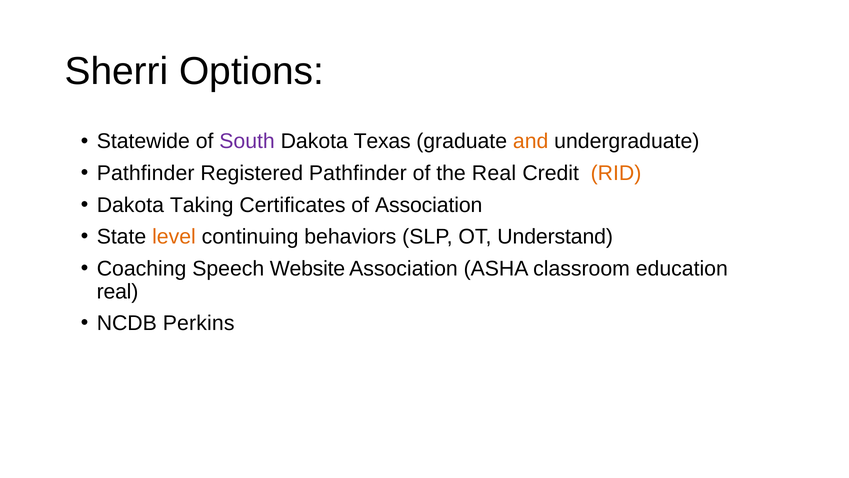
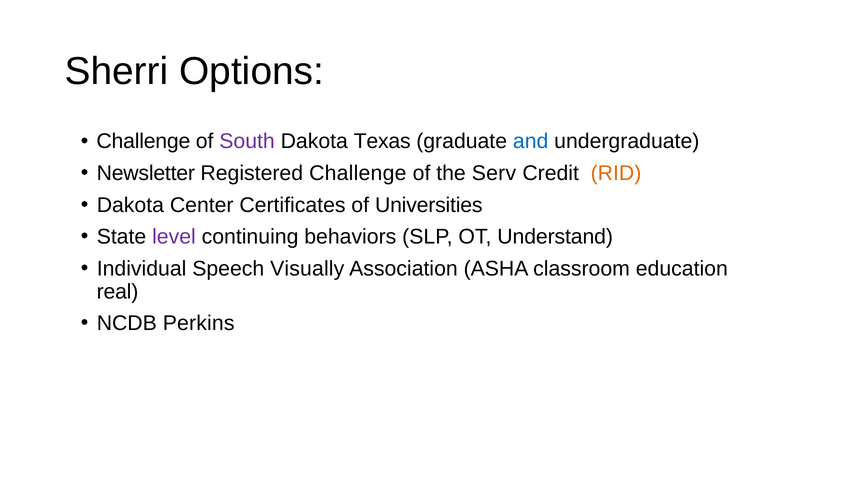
Statewide at (143, 141): Statewide -> Challenge
and colour: orange -> blue
Pathfinder at (146, 173): Pathfinder -> Newsletter
Registered Pathfinder: Pathfinder -> Challenge
the Real: Real -> Serv
Taking: Taking -> Center
of Association: Association -> Universities
level colour: orange -> purple
Coaching: Coaching -> Individual
Website: Website -> Visually
